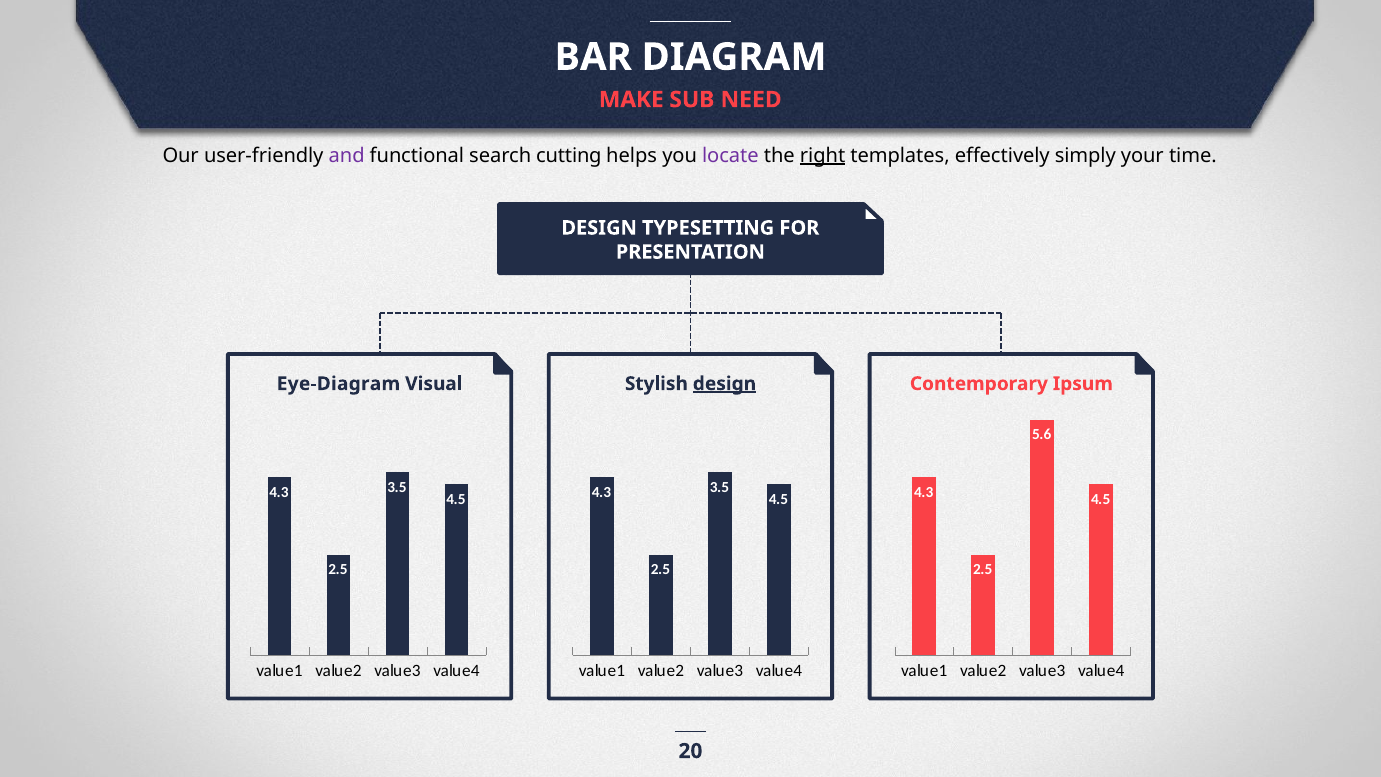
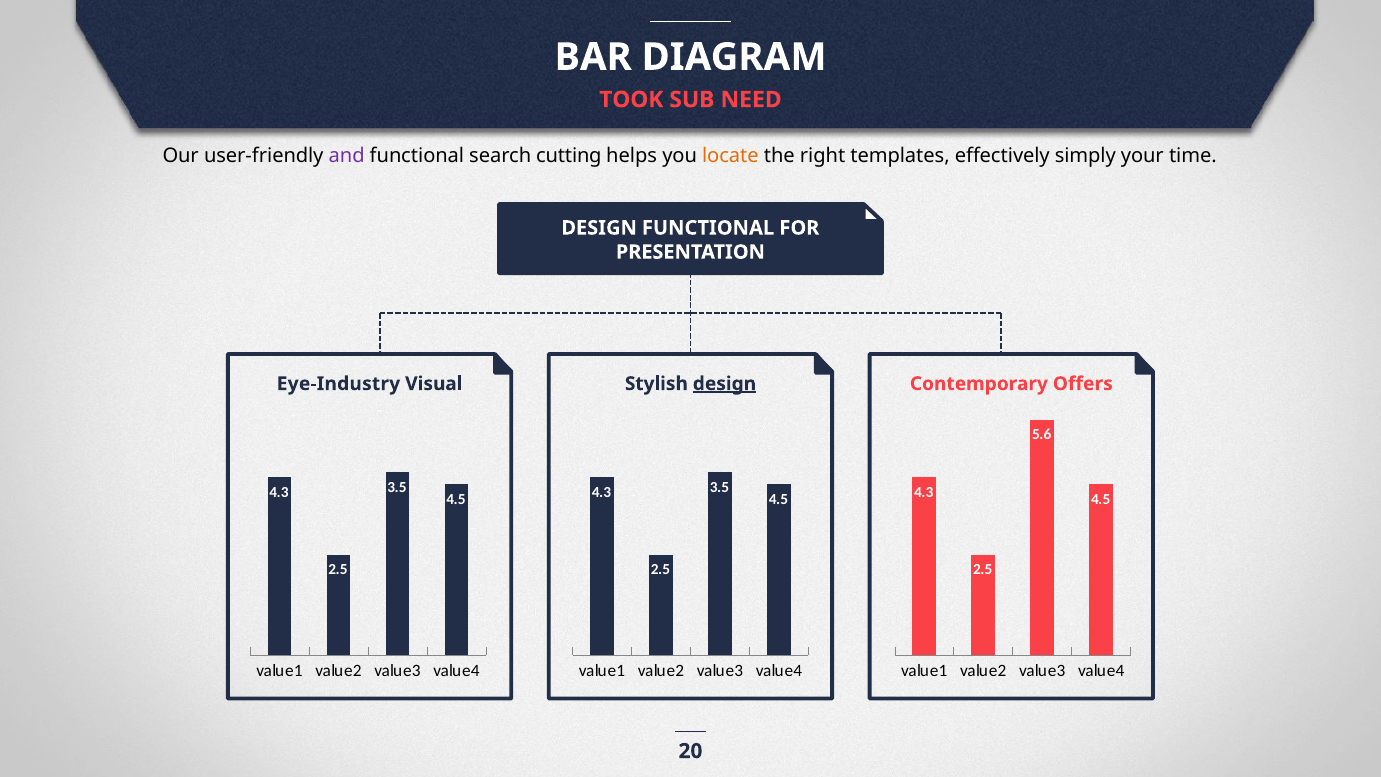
MAKE: MAKE -> TOOK
locate colour: purple -> orange
right underline: present -> none
DESIGN TYPESETTING: TYPESETTING -> FUNCTIONAL
Eye-Diagram: Eye-Diagram -> Eye-Industry
Ipsum: Ipsum -> Offers
